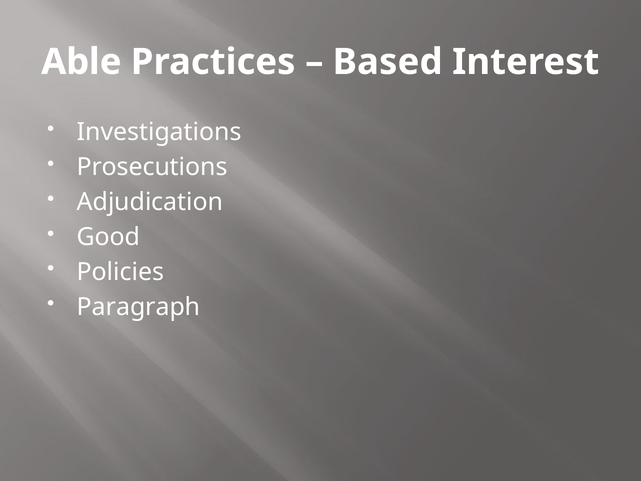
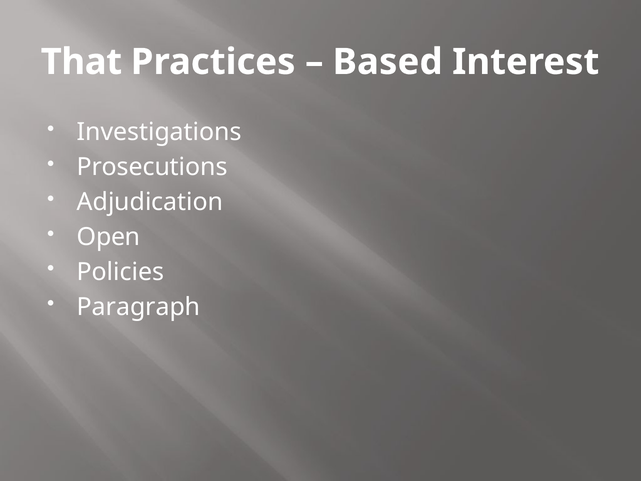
Able: Able -> That
Good: Good -> Open
